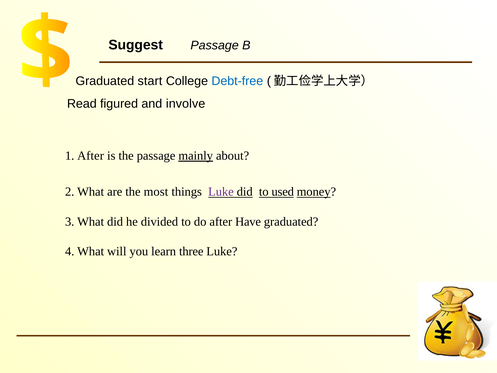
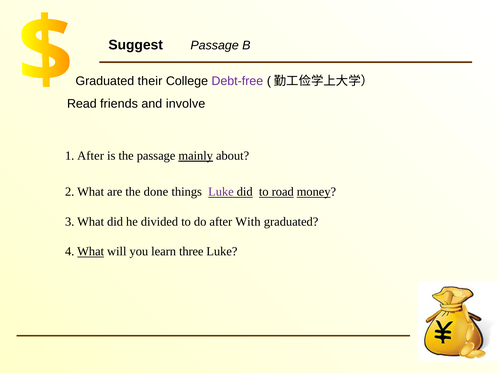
start: start -> their
Debt-free colour: blue -> purple
figured: figured -> friends
most: most -> done
used: used -> road
Have: Have -> With
What at (91, 251) underline: none -> present
